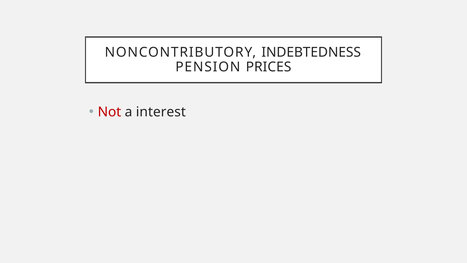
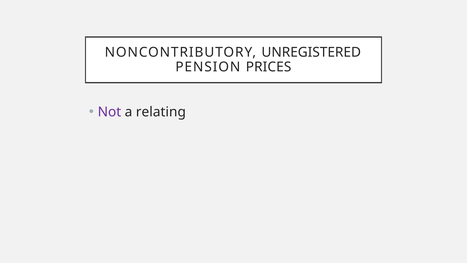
INDEBTEDNESS: INDEBTEDNESS -> UNREGISTERED
Not colour: red -> purple
interest: interest -> relating
